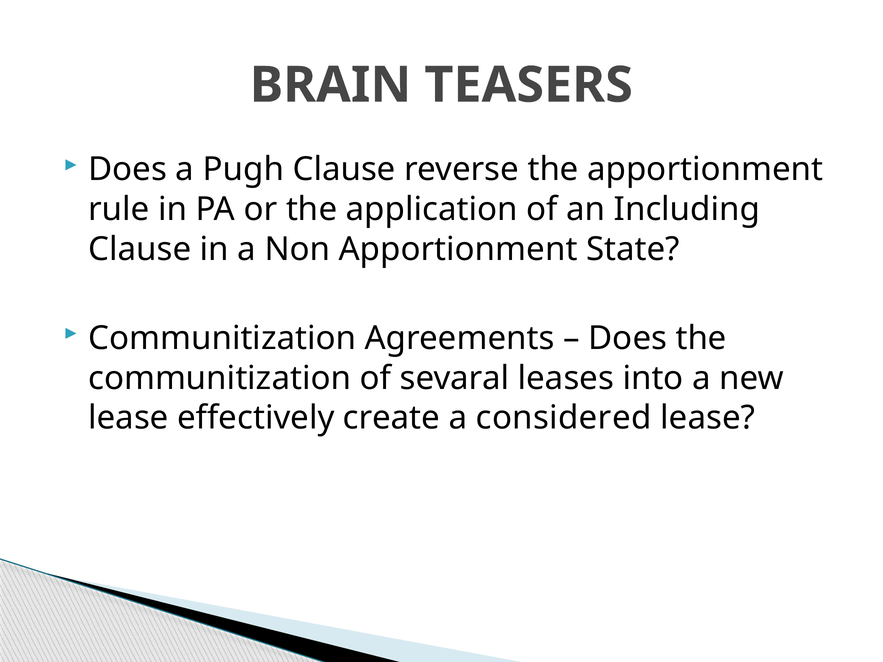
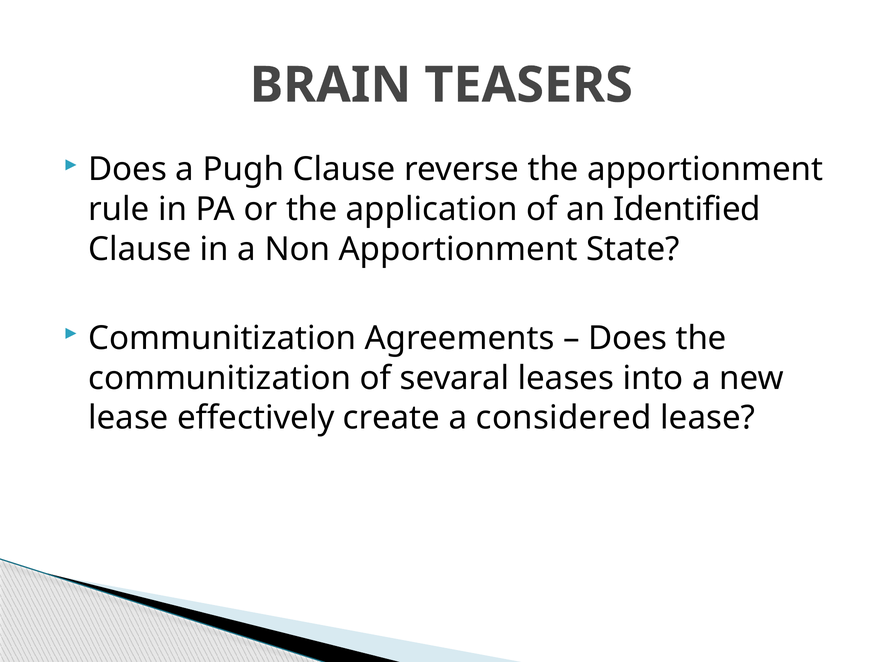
Including: Including -> Identified
